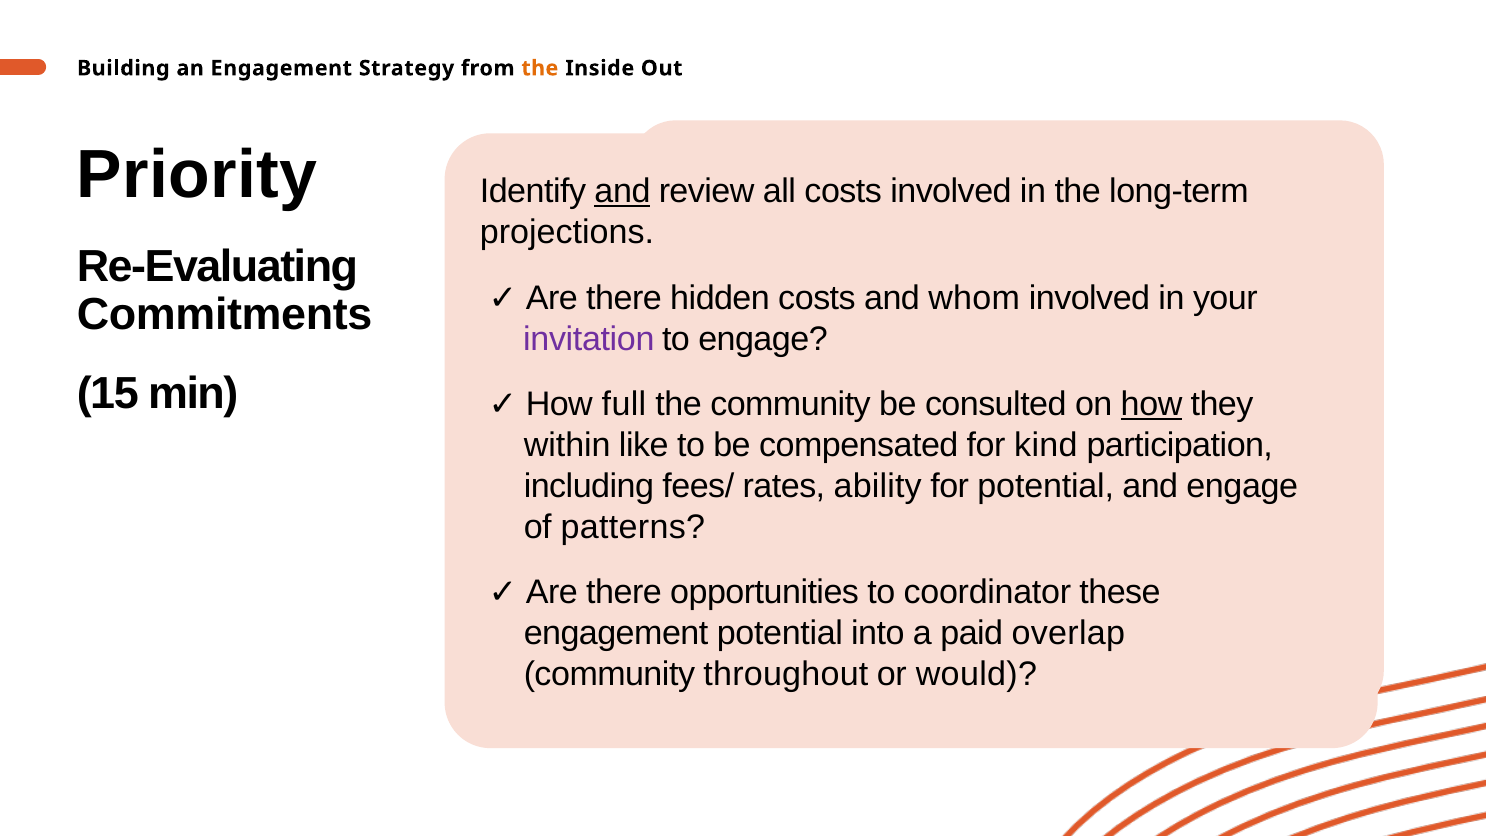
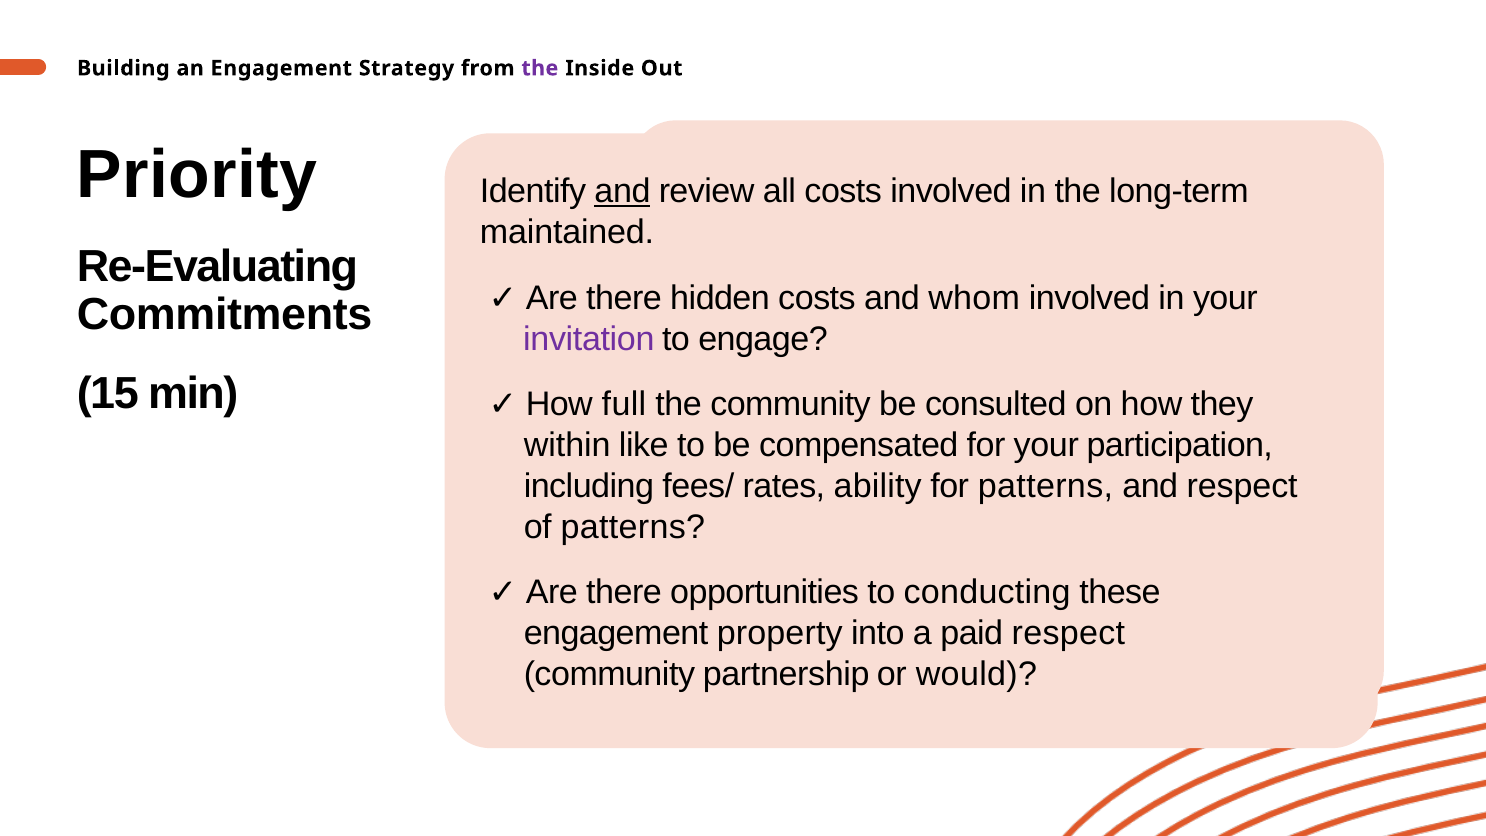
the at (540, 68) colour: orange -> purple
projections: projections -> maintained
how at (1152, 404) underline: present -> none
for kind: kind -> your
for potential: potential -> patterns
and engage: engage -> respect
coordinator: coordinator -> conducting
engagement potential: potential -> property
paid overlap: overlap -> respect
throughout: throughout -> partnership
